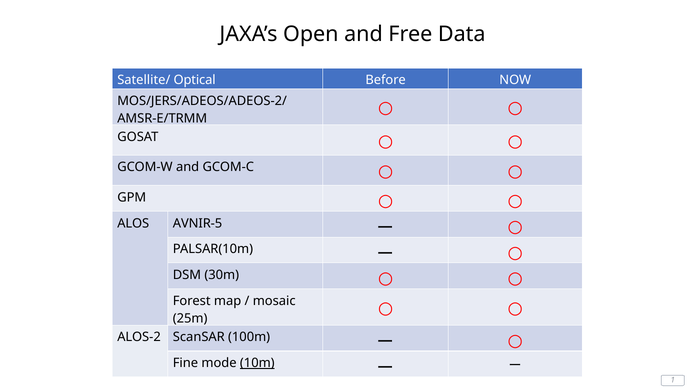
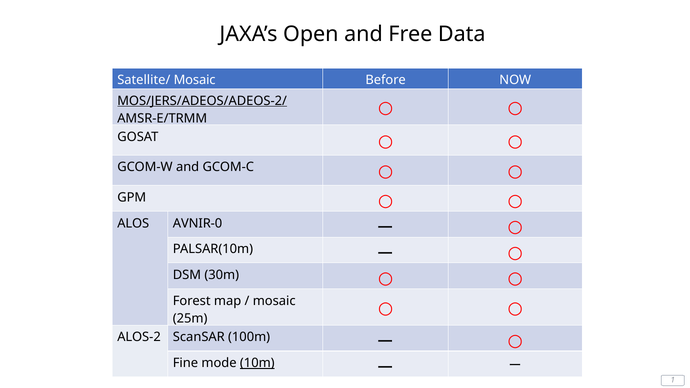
Satellite/ Optical: Optical -> Mosaic
MOS/JERS/ADEOS/ADEOS-2/ underline: none -> present
AVNIR-5: AVNIR-5 -> AVNIR-0
